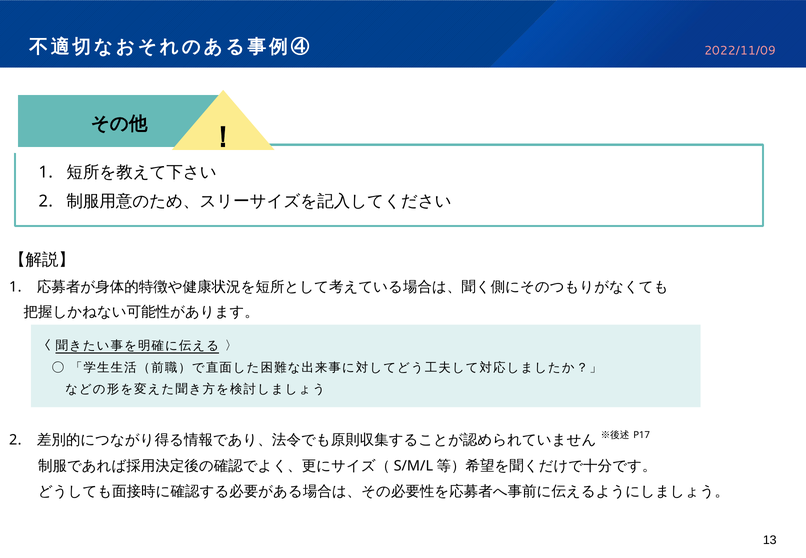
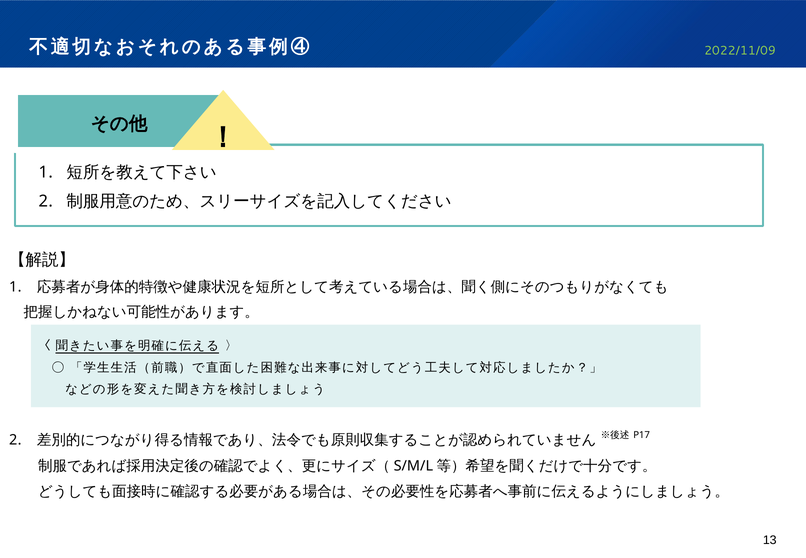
2022/11/09 colour: pink -> light green
